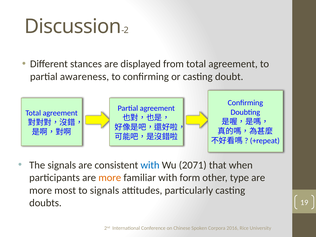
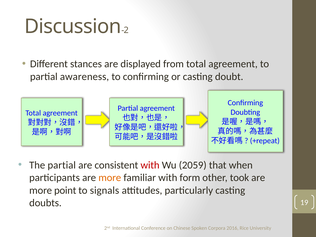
The signals: signals -> partial
with at (150, 165) colour: blue -> red
2071: 2071 -> 2059
type: type -> took
most: most -> point
